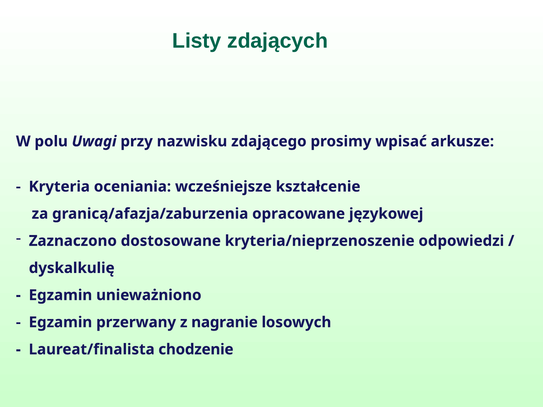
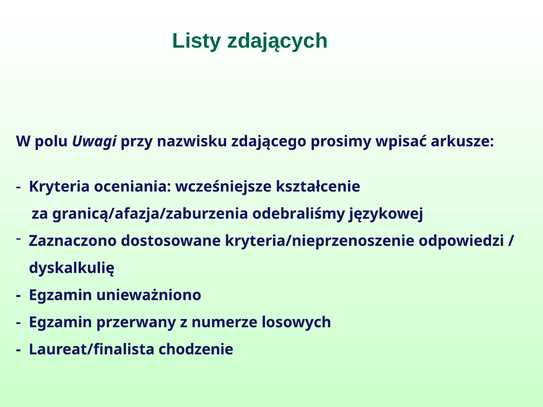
opracowane: opracowane -> odebraliśmy
nagranie: nagranie -> numerze
